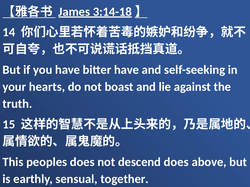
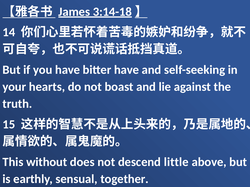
peoples: peoples -> without
descend does: does -> little
